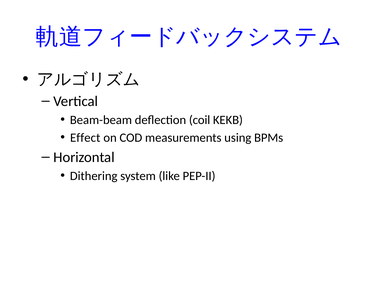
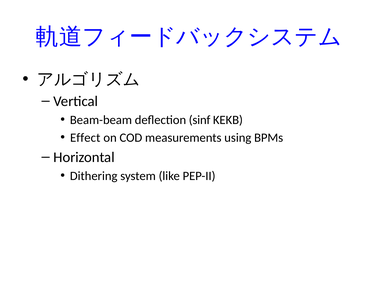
coil: coil -> sinf
